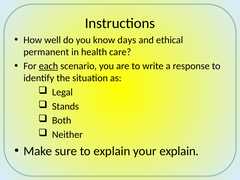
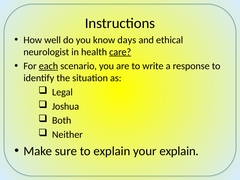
permanent: permanent -> neurologist
care underline: none -> present
Stands: Stands -> Joshua
